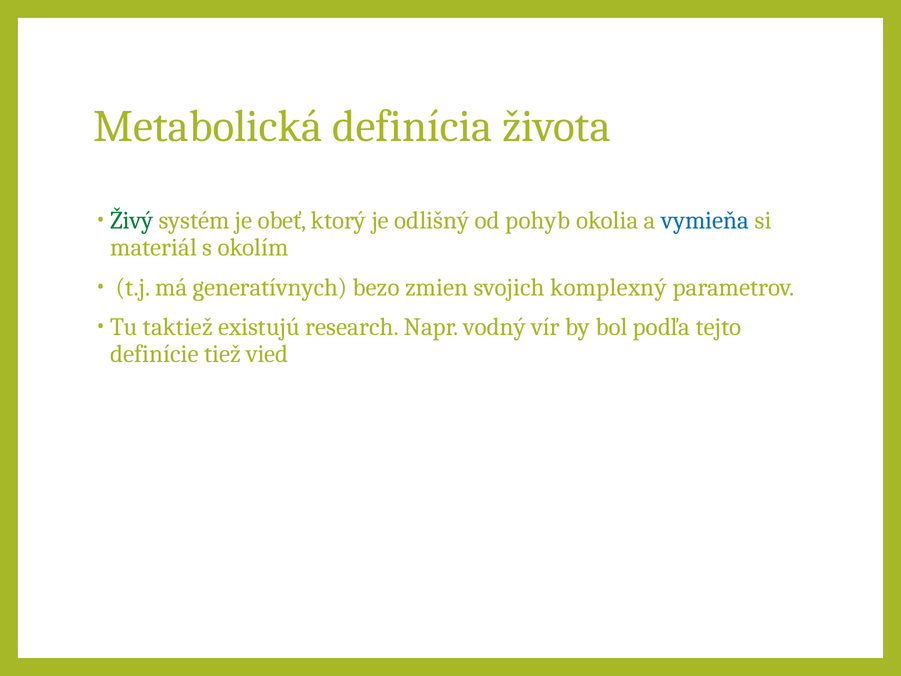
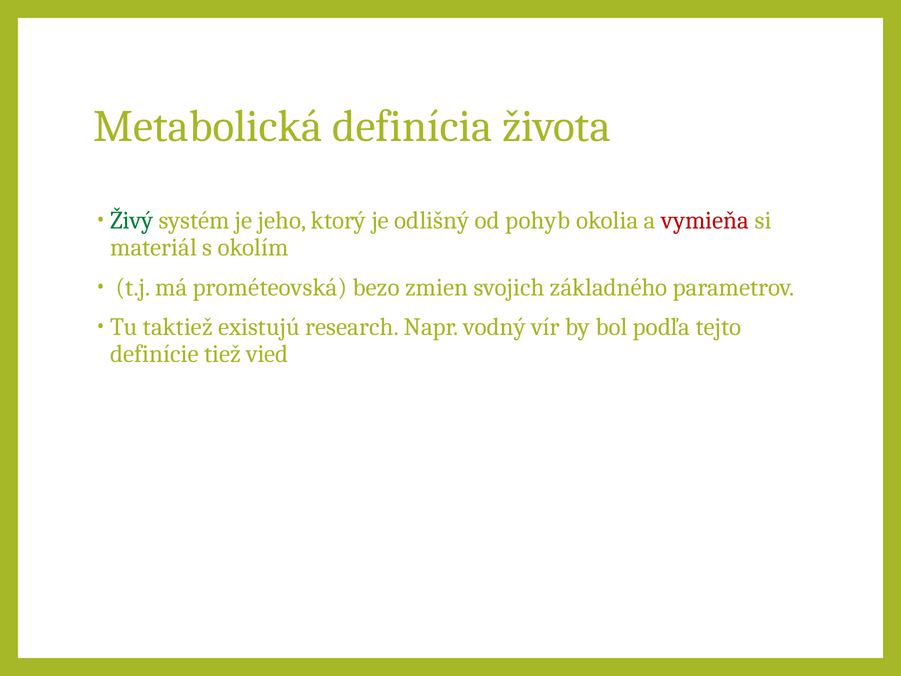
obeť: obeť -> jeho
vymieňa colour: blue -> red
generatívnych: generatívnych -> prométeovská
komplexný: komplexný -> základného
